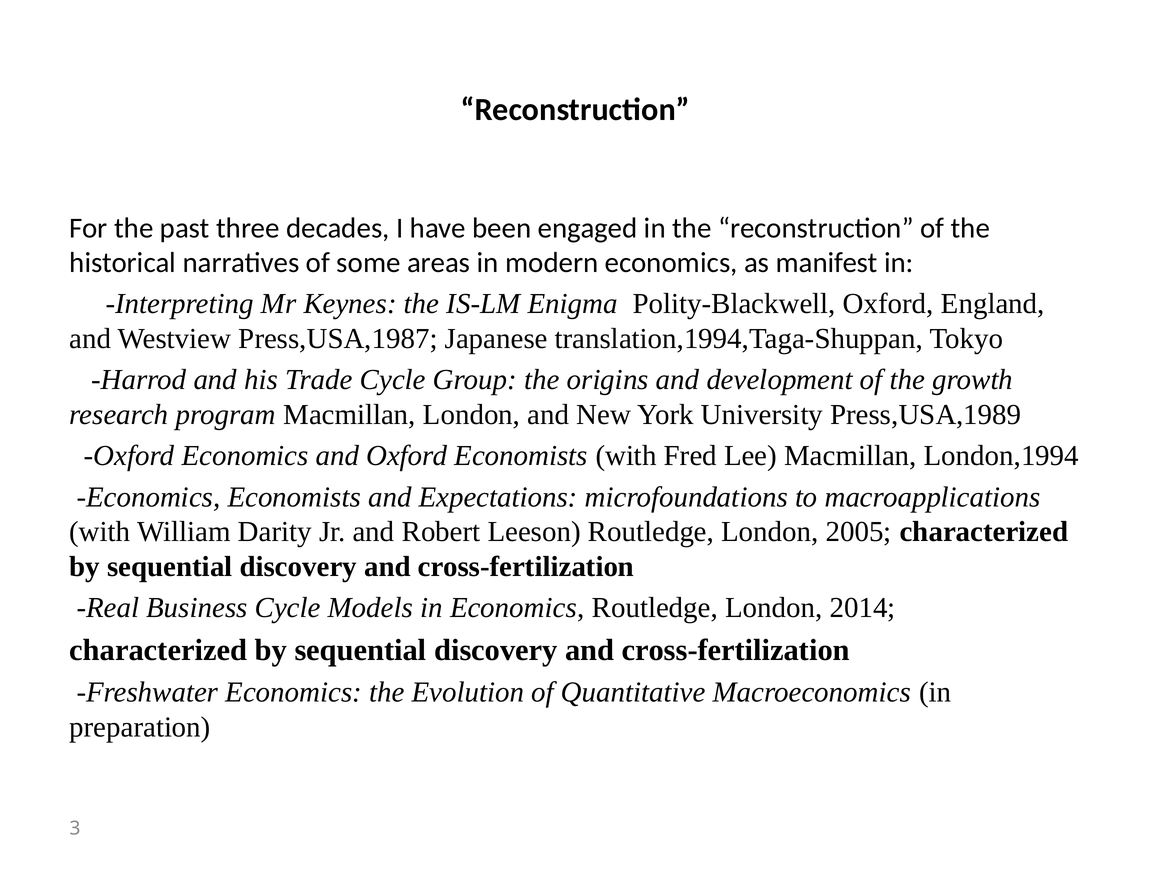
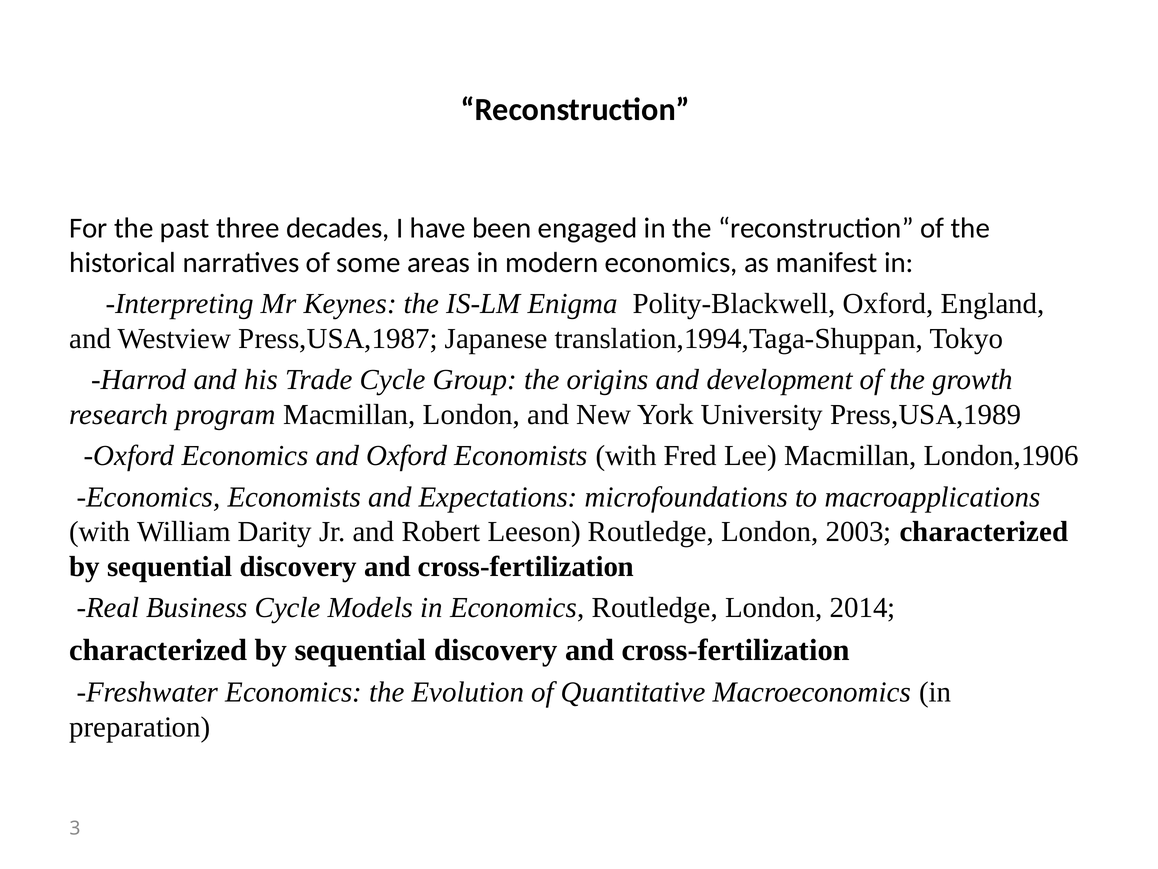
London,1994: London,1994 -> London,1906
2005: 2005 -> 2003
